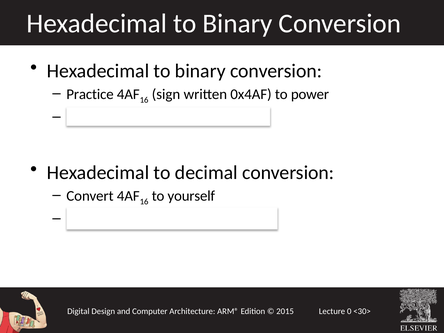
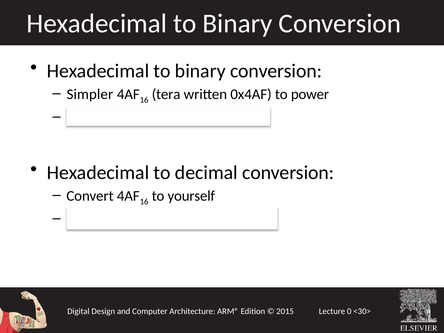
Practice: Practice -> Simpler
sign: sign -> tera
